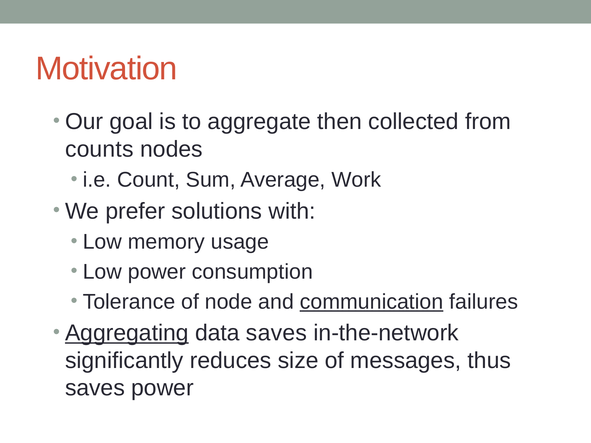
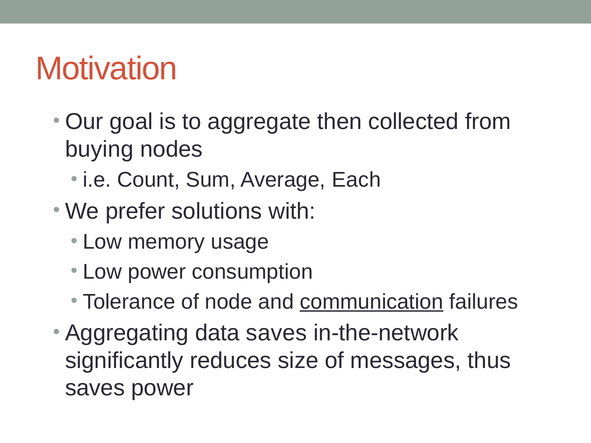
counts: counts -> buying
Work: Work -> Each
Aggregating underline: present -> none
